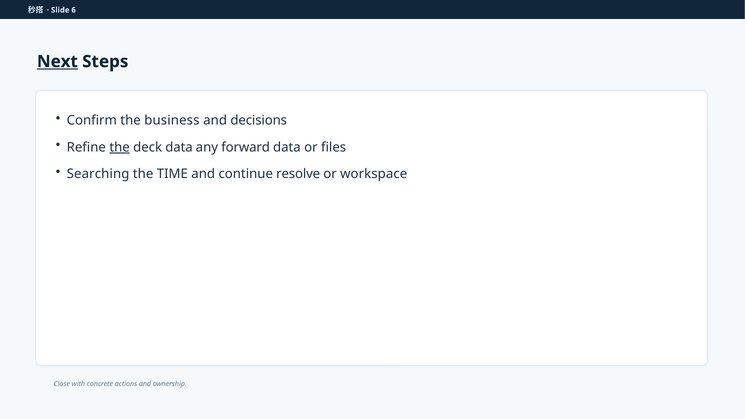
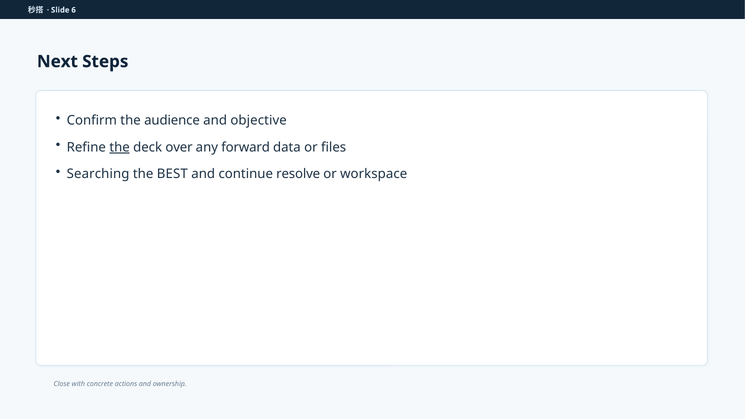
Next underline: present -> none
business: business -> audience
decisions: decisions -> objective
deck data: data -> over
TIME: TIME -> BEST
